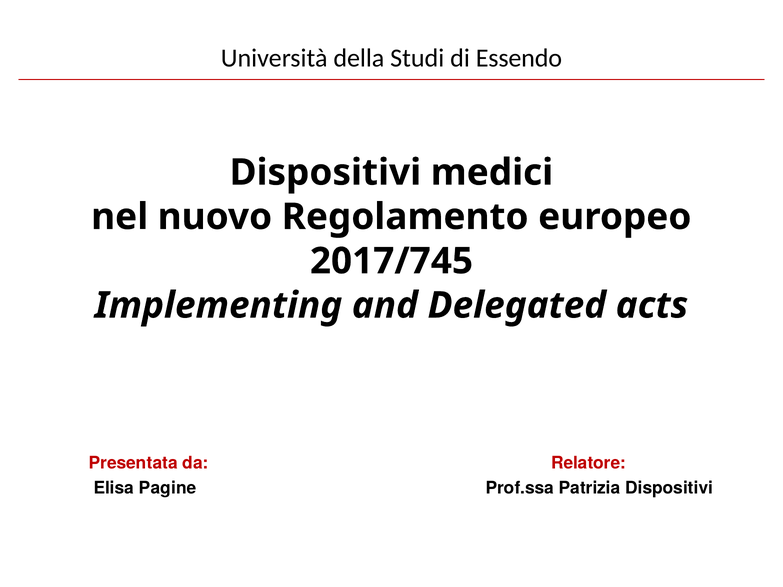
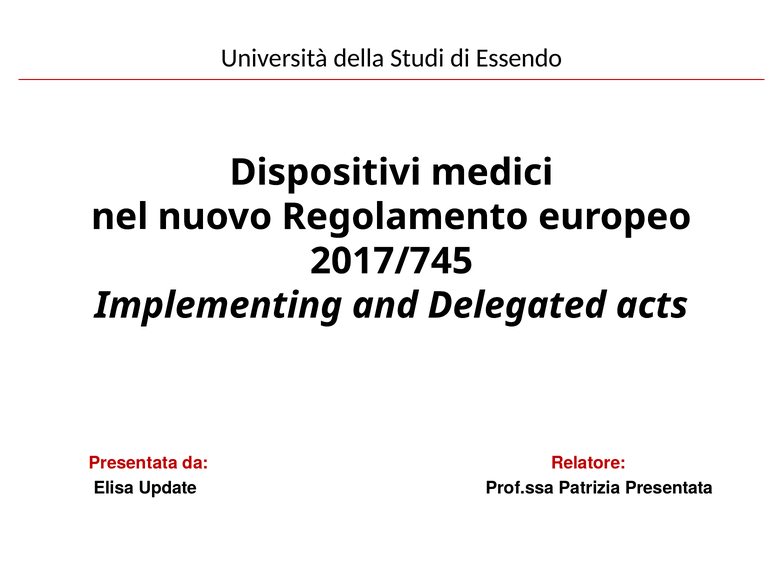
Pagine: Pagine -> Update
Patrizia Dispositivi: Dispositivi -> Presentata
